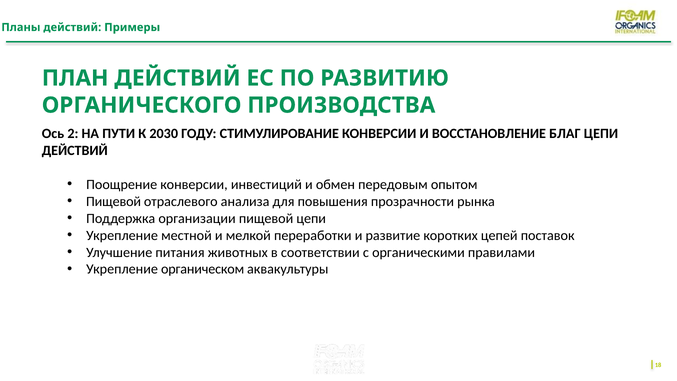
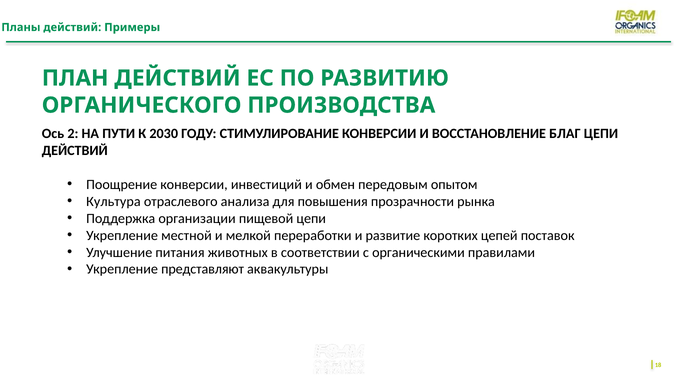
Пищевой at (114, 201): Пищевой -> Культура
органическом: органическом -> представляют
